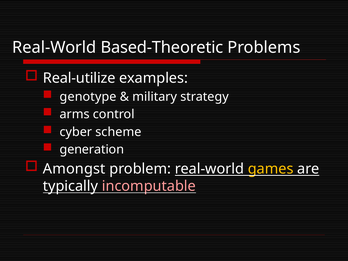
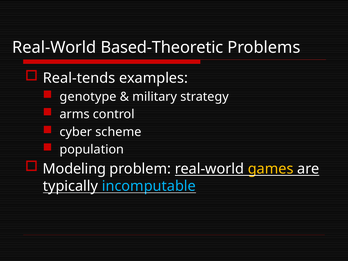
Real-utilize: Real-utilize -> Real-tends
generation: generation -> population
Amongst: Amongst -> Modeling
incomputable colour: pink -> light blue
